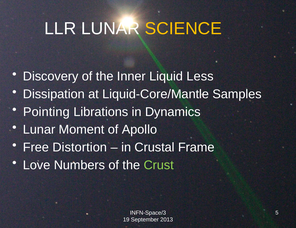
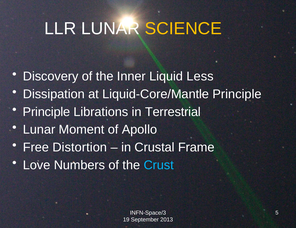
Liquid-Core/Mantle Samples: Samples -> Principle
Pointing at (46, 112): Pointing -> Principle
Dynamics: Dynamics -> Terrestrial
Crust colour: light green -> light blue
